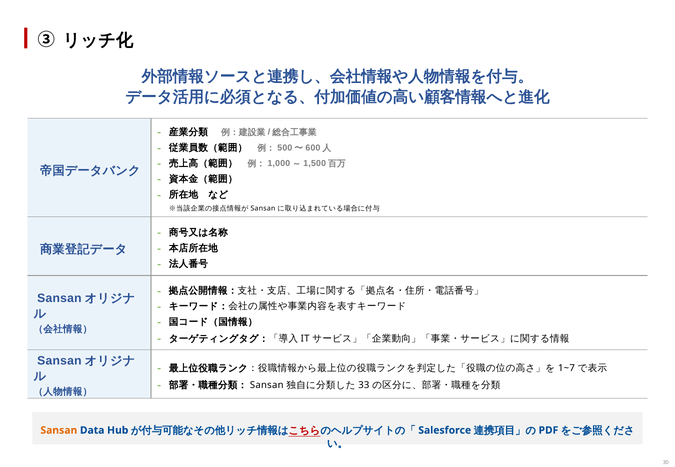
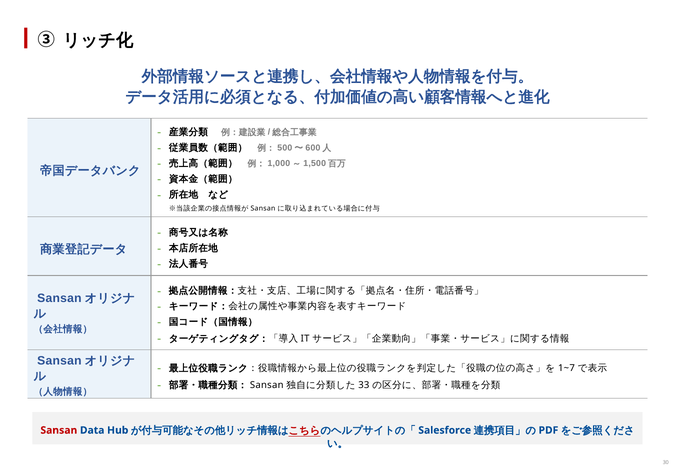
Sansan at (59, 431) colour: orange -> red
